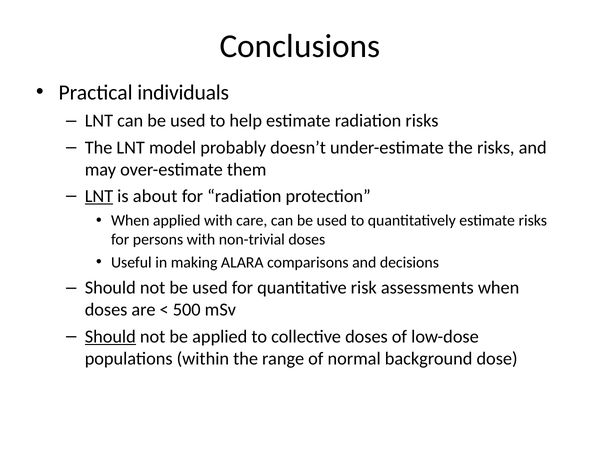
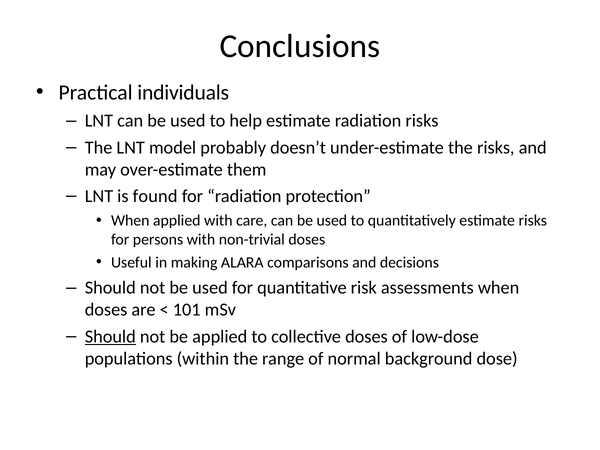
LNT at (99, 196) underline: present -> none
about: about -> found
500: 500 -> 101
